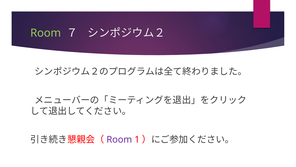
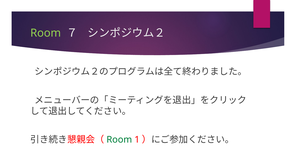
Room at (119, 139) colour: purple -> green
